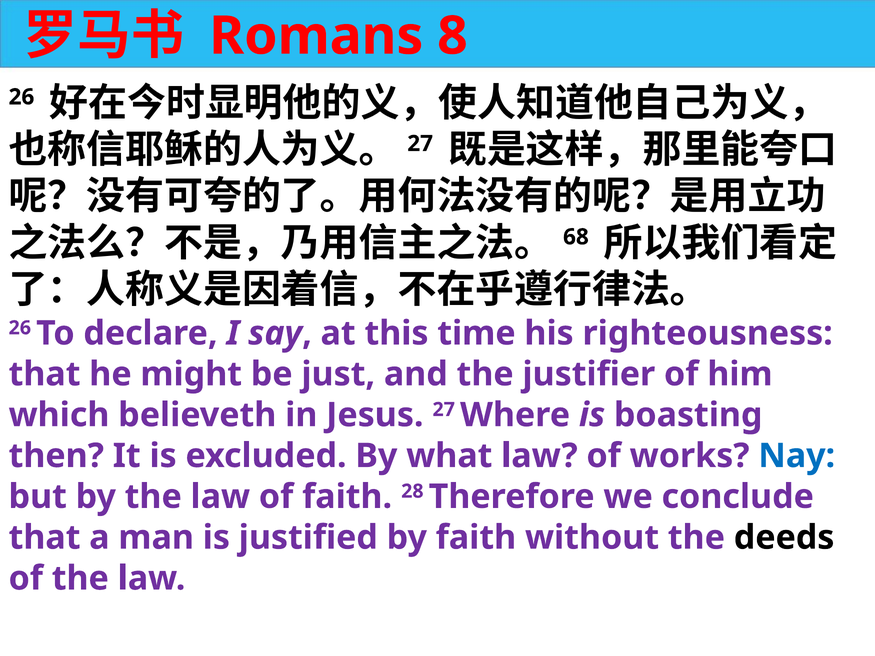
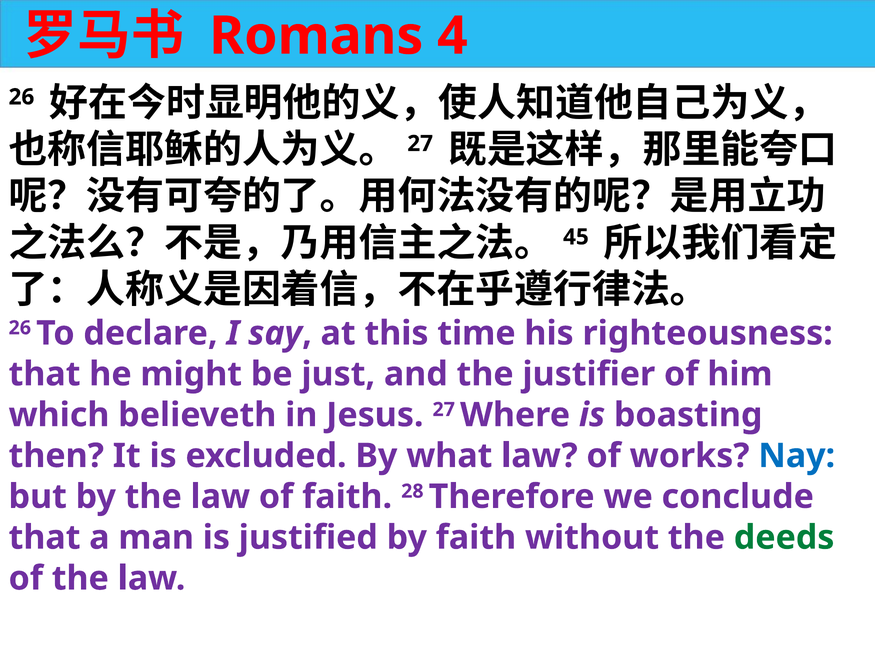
8: 8 -> 4
68: 68 -> 45
deeds colour: black -> green
